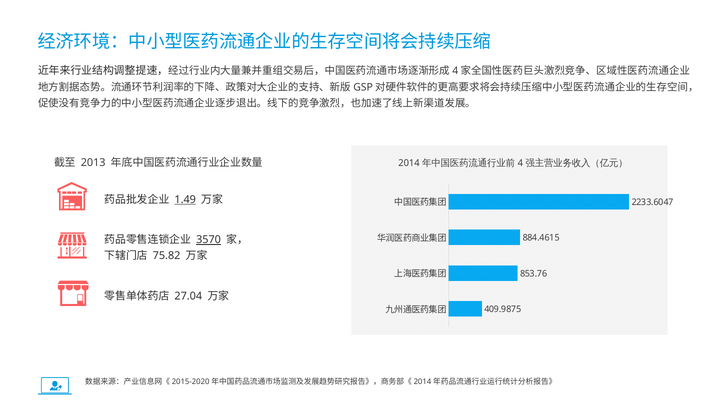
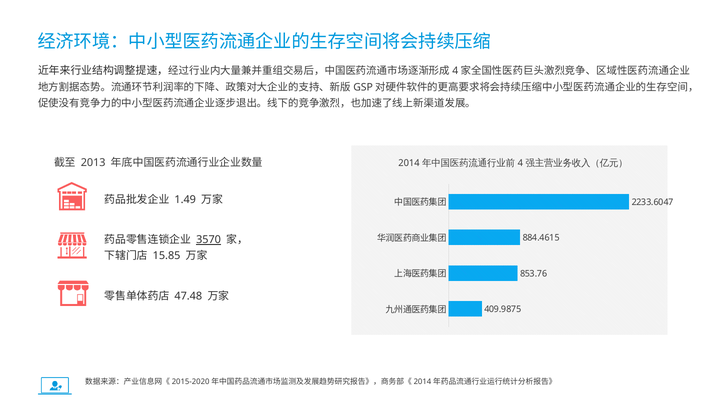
1.49 underline: present -> none
75.82: 75.82 -> 15.85
27.04: 27.04 -> 47.48
